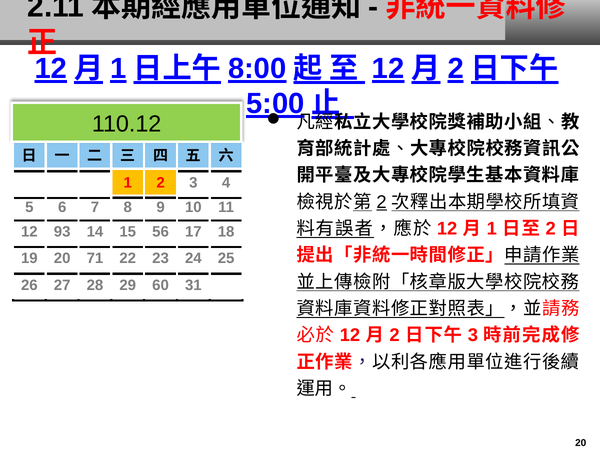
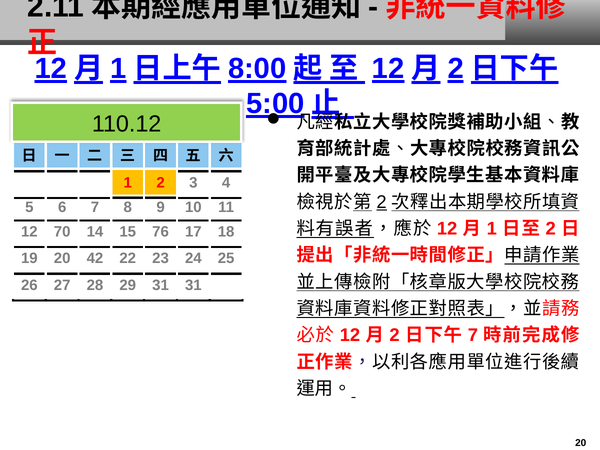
93: 93 -> 70
56: 56 -> 76
71: 71 -> 42
29 60: 60 -> 31
3 at (473, 335): 3 -> 7
